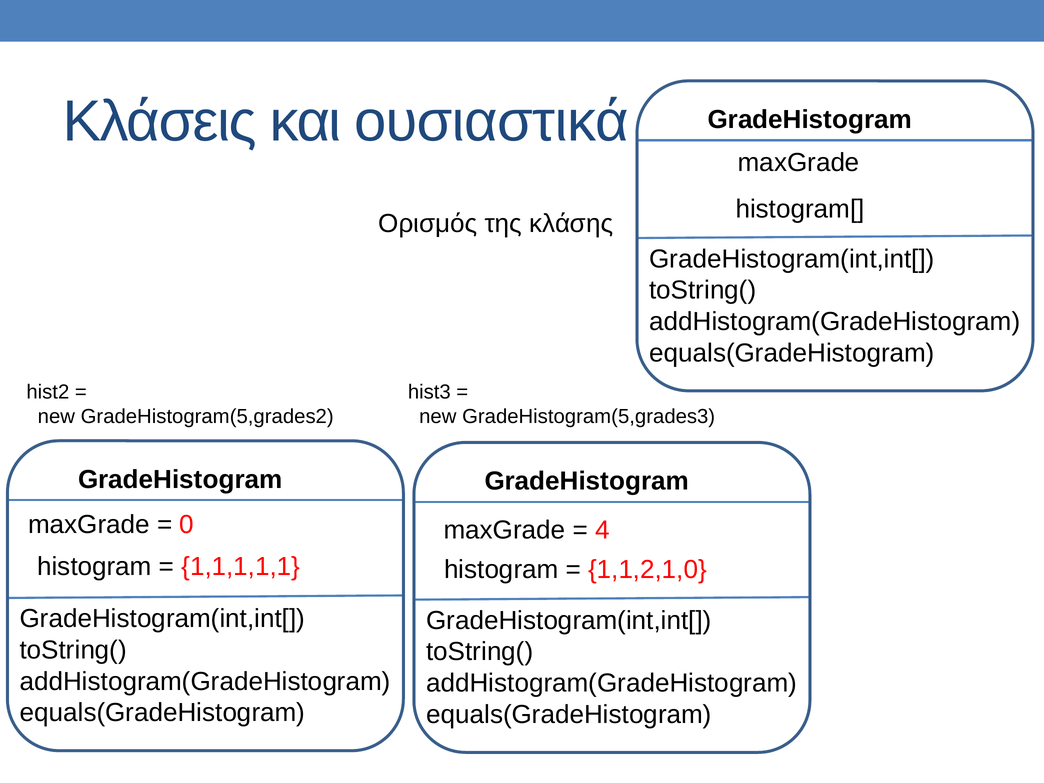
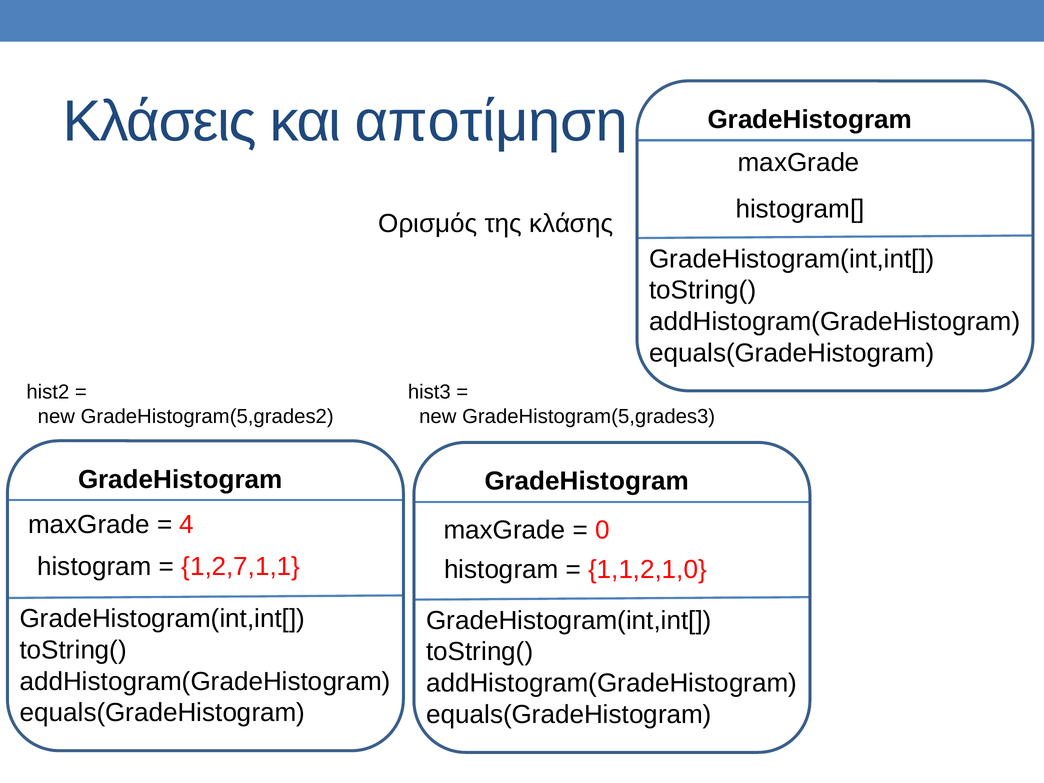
ουσιαστικά: ουσιαστικά -> αποτίμηση
0: 0 -> 4
4: 4 -> 0
1,1,1,1,1: 1,1,1,1,1 -> 1,2,7,1,1
